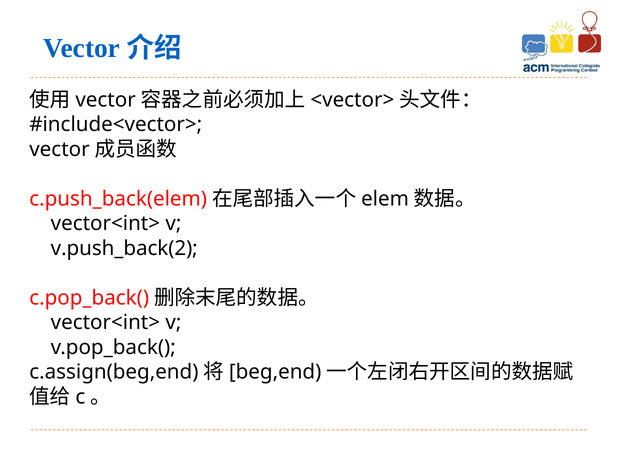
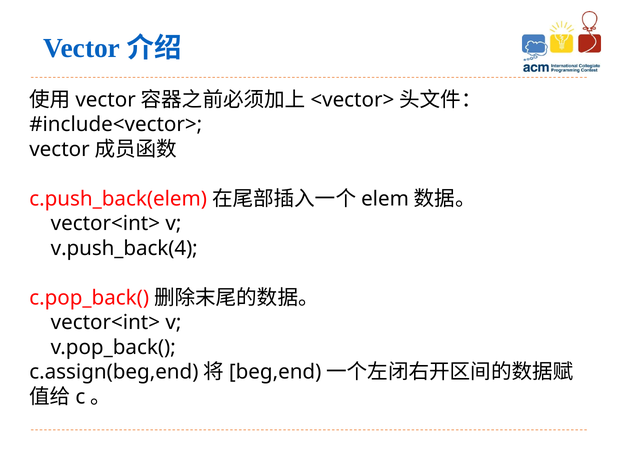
v.push_back(2: v.push_back(2 -> v.push_back(4
